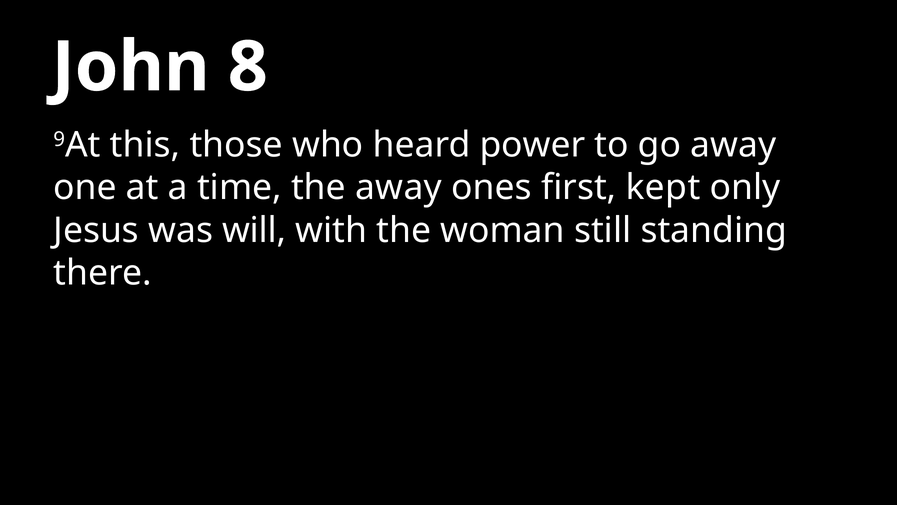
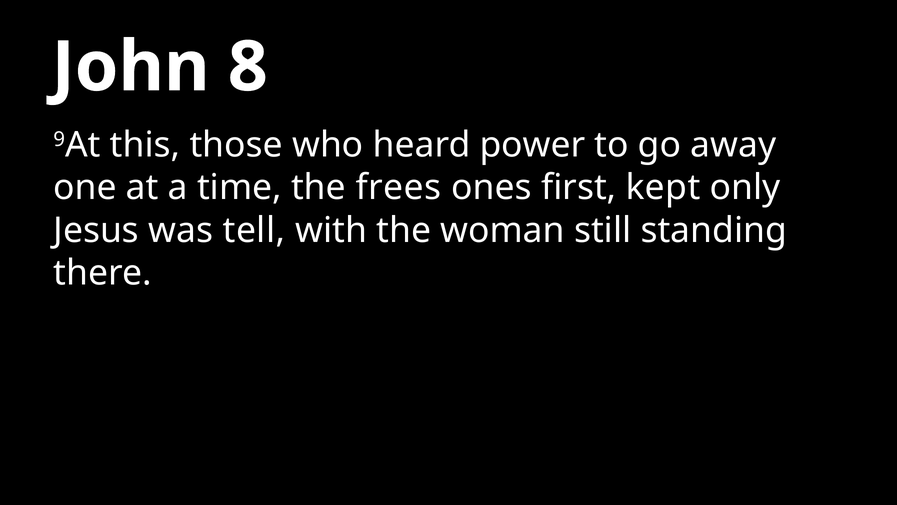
the away: away -> frees
will: will -> tell
